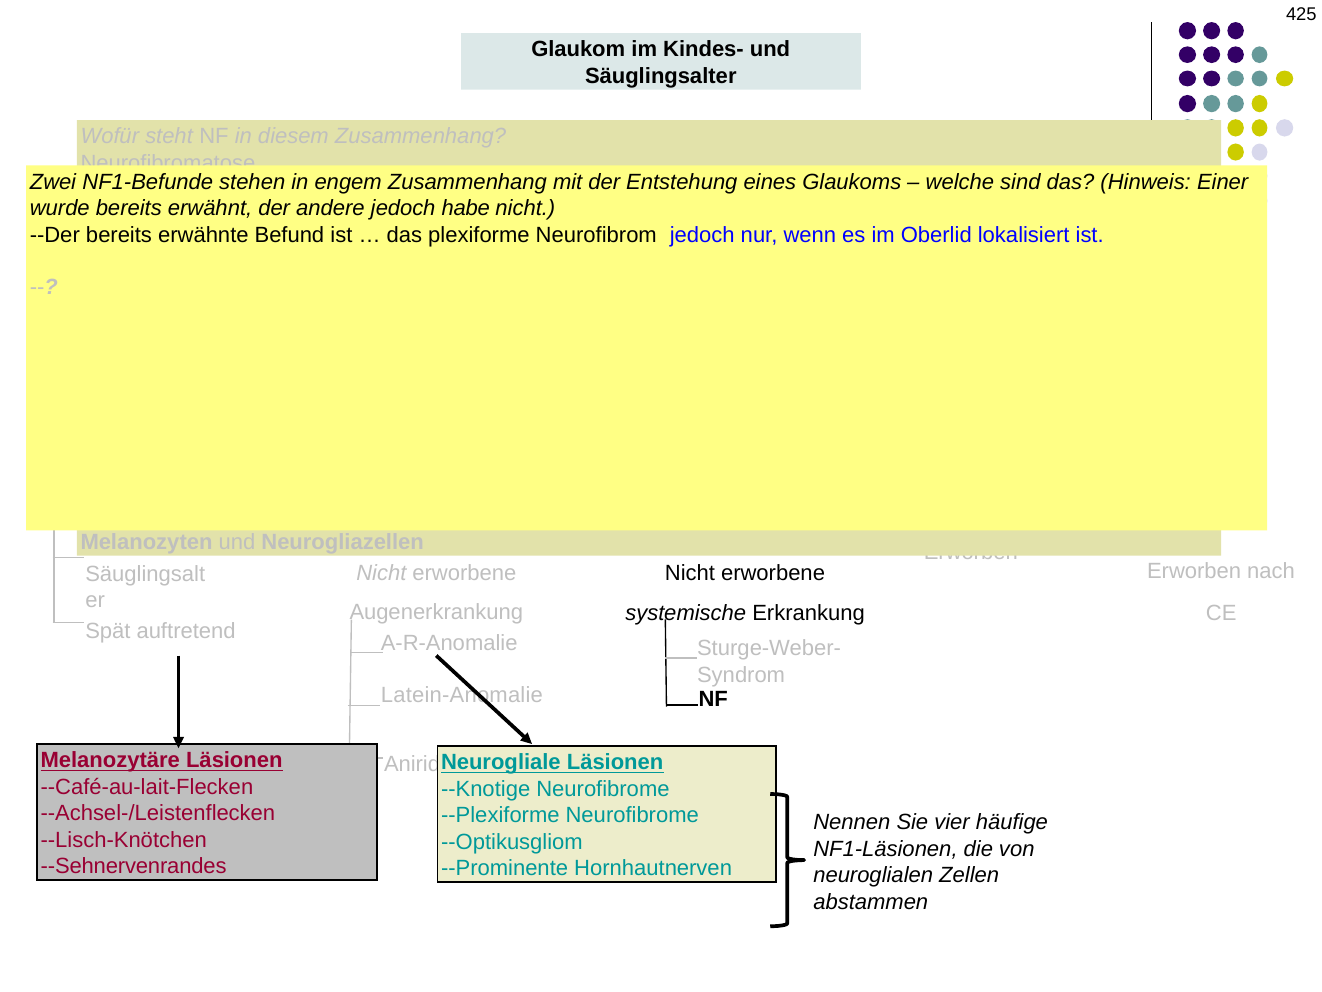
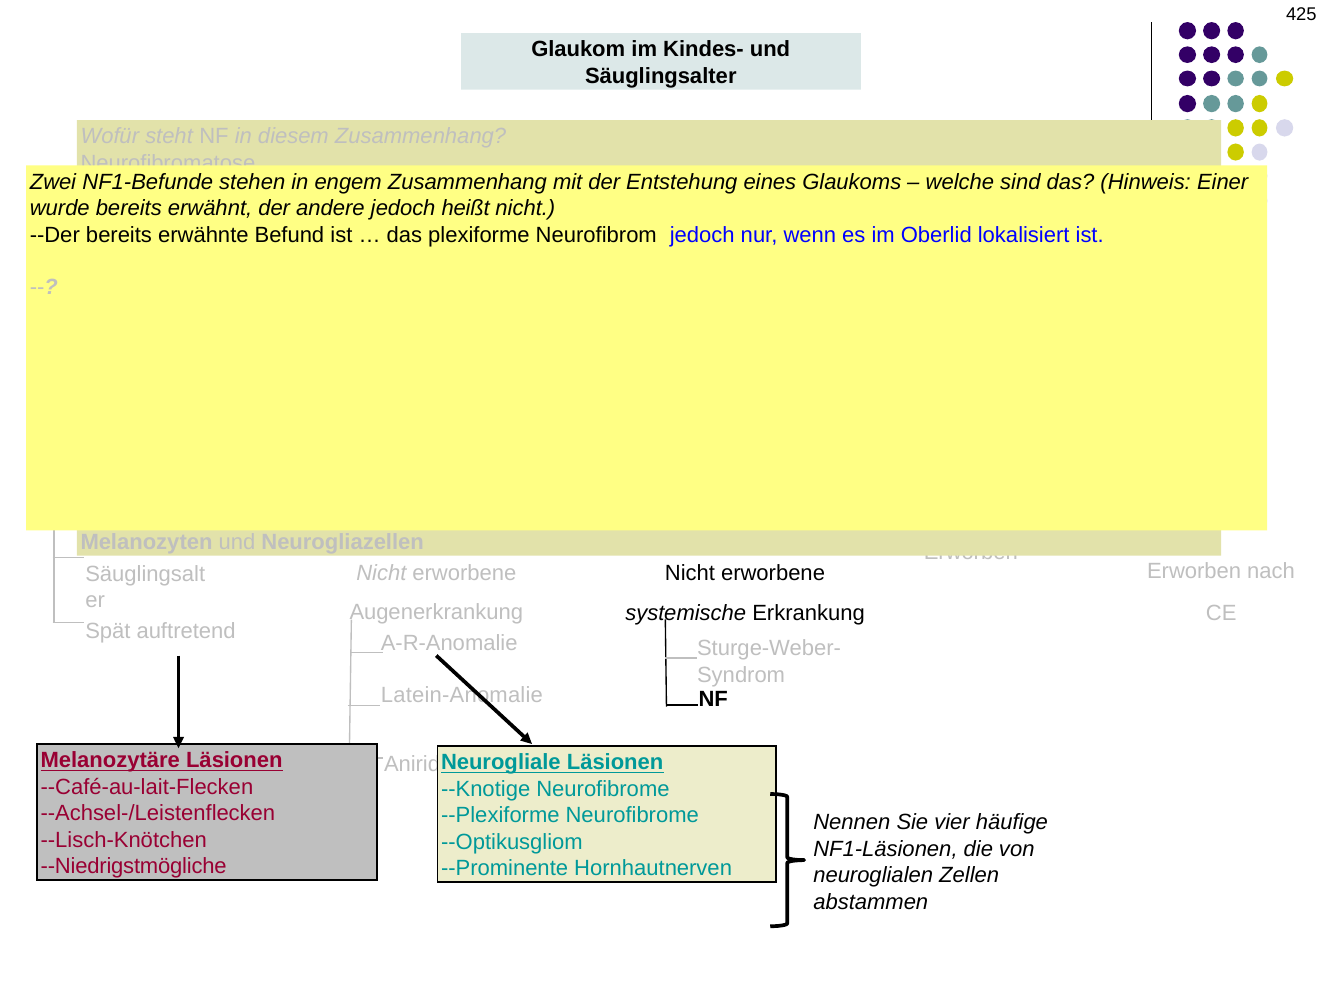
habe: habe -> heißt
--Sehnervenrandes: --Sehnervenrandes -> --Niedrigstmögliche
